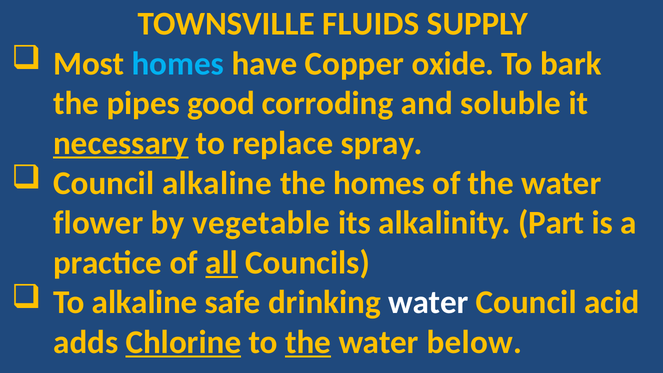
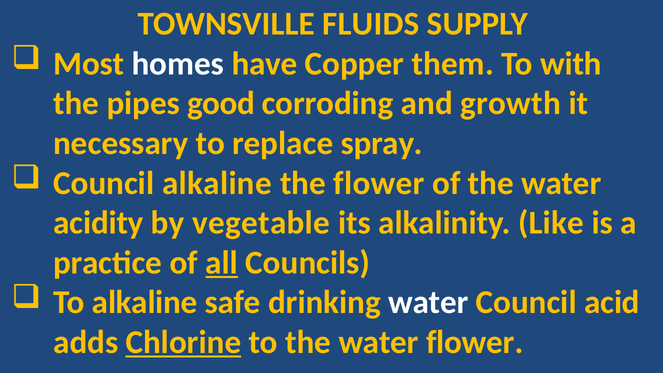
homes at (178, 64) colour: light blue -> white
oxide: oxide -> them
bark: bark -> with
soluble: soluble -> growth
necessary underline: present -> none
the homes: homes -> flower
flower: flower -> acidity
Part: Part -> Like
the at (308, 342) underline: present -> none
water below: below -> flower
